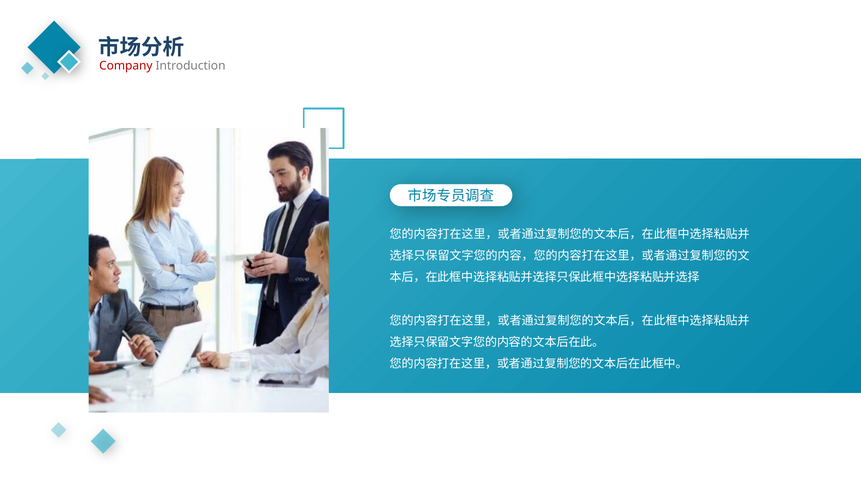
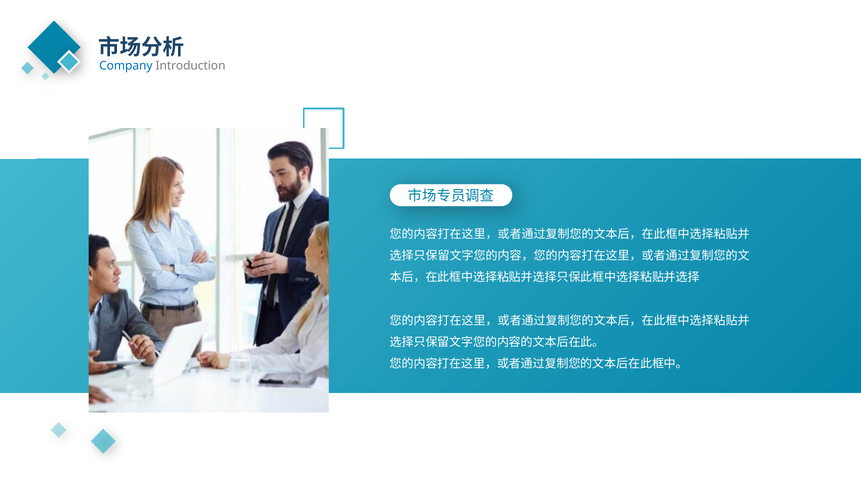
Company colour: red -> blue
